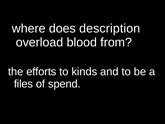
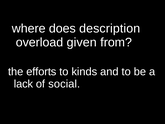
blood: blood -> given
files: files -> lack
spend: spend -> social
